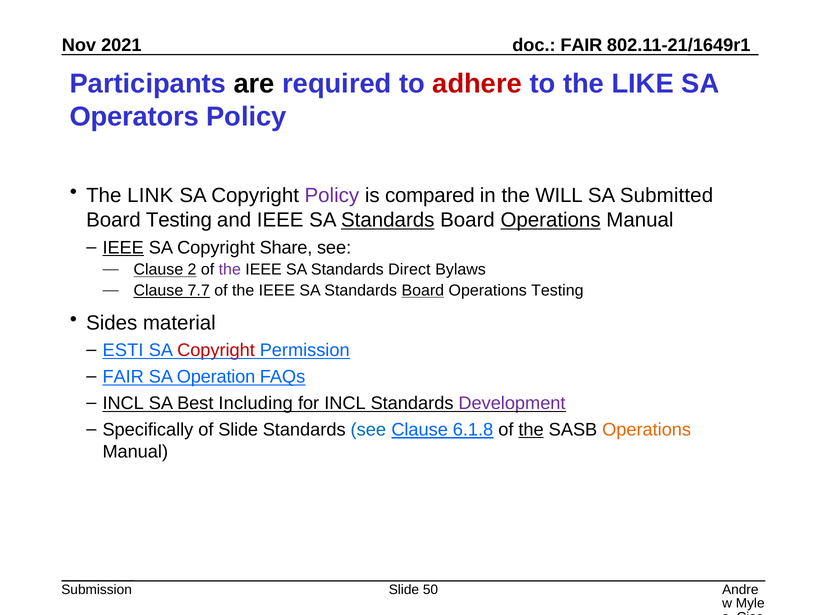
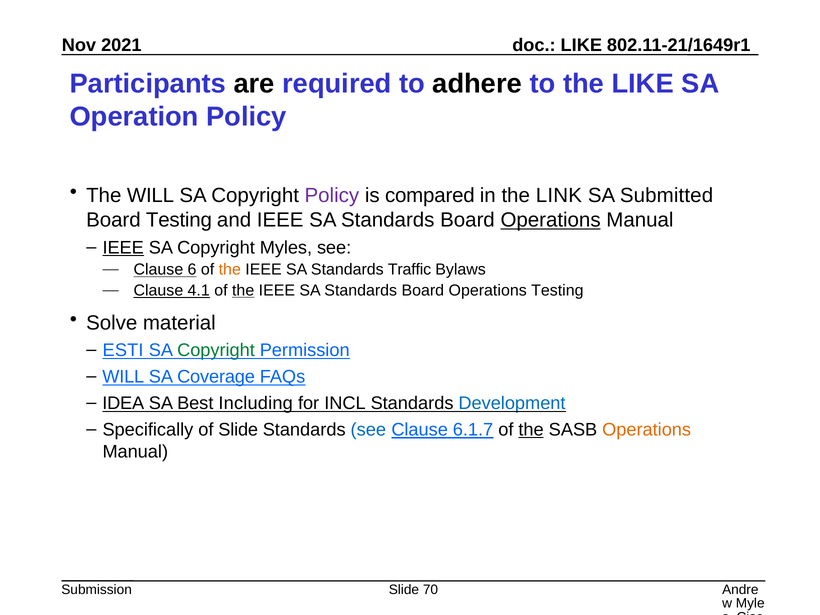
FAIR at (581, 45): FAIR -> LIKE
adhere colour: red -> black
Operators: Operators -> Operation
The LINK: LINK -> WILL
WILL: WILL -> LINK
Standards at (388, 220) underline: present -> none
Share: Share -> Myles
2: 2 -> 6
the at (230, 270) colour: purple -> orange
Direct: Direct -> Traffic
7.7: 7.7 -> 4.1
the at (243, 290) underline: none -> present
Board at (423, 290) underline: present -> none
Sides: Sides -> Solve
Copyright at (216, 350) colour: red -> green
FAIR at (123, 377): FAIR -> WILL
Operation: Operation -> Coverage
INCL at (123, 403): INCL -> IDEA
Development colour: purple -> blue
6.1.8: 6.1.8 -> 6.1.7
50: 50 -> 70
